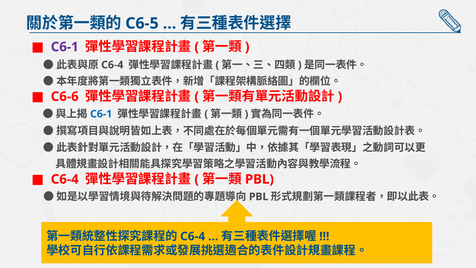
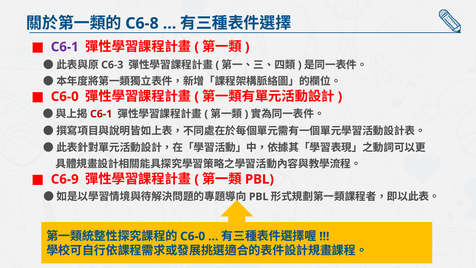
C6-5: C6-5 -> C6-8
C6-4 at (112, 65): C6-4 -> C6-3
C6-6 at (65, 96): C6-6 -> C6-0
C6-1 at (101, 114) colour: blue -> red
C6-4 at (65, 179): C6-4 -> C6-9
C6-4 at (193, 236): C6-4 -> C6-0
